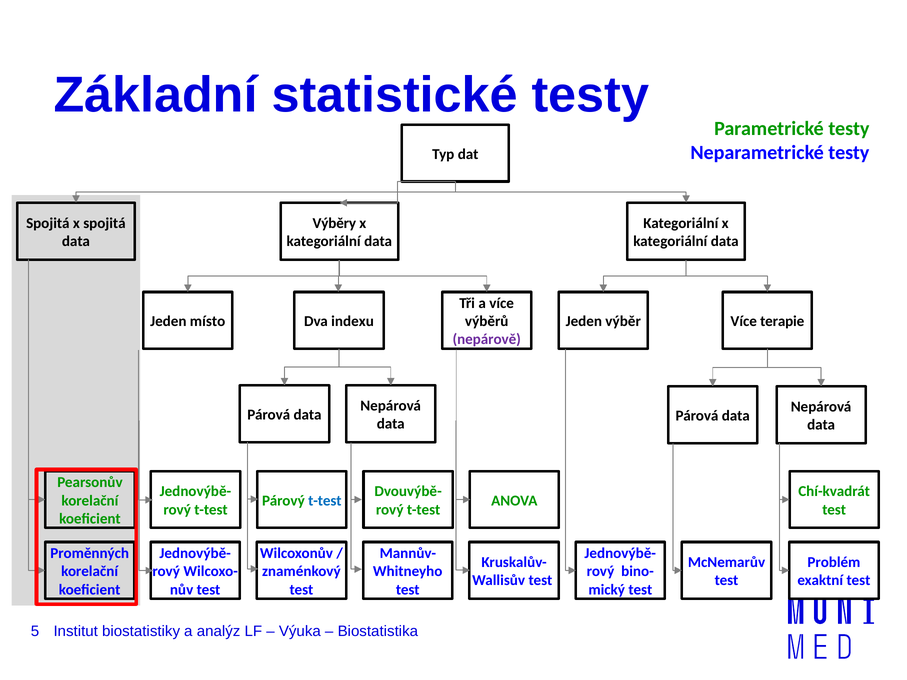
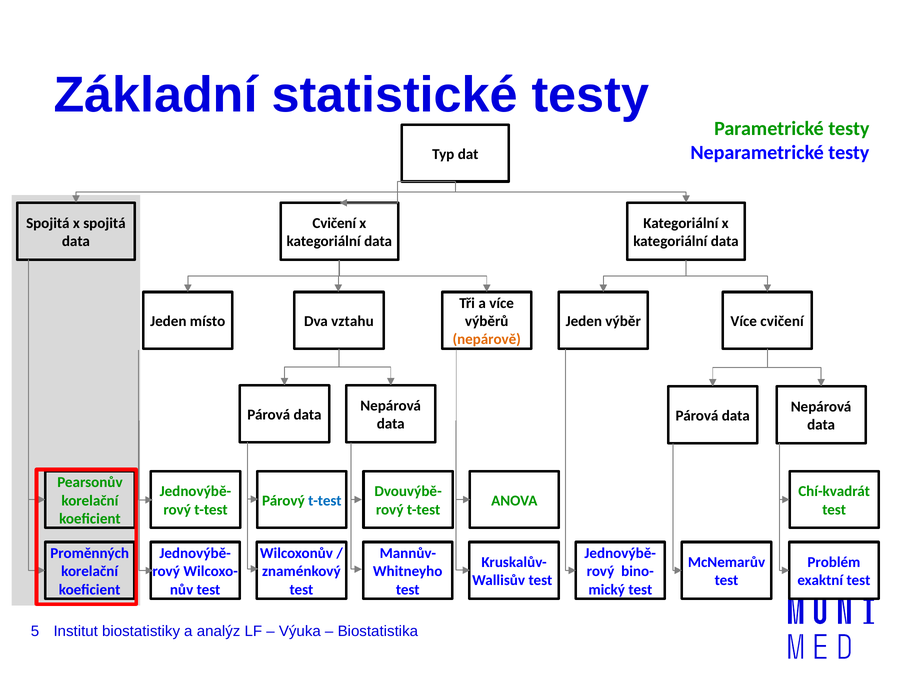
Výběry at (334, 223): Výběry -> Cvičení
indexu: indexu -> vztahu
Více terapie: terapie -> cvičení
nepárově colour: purple -> orange
